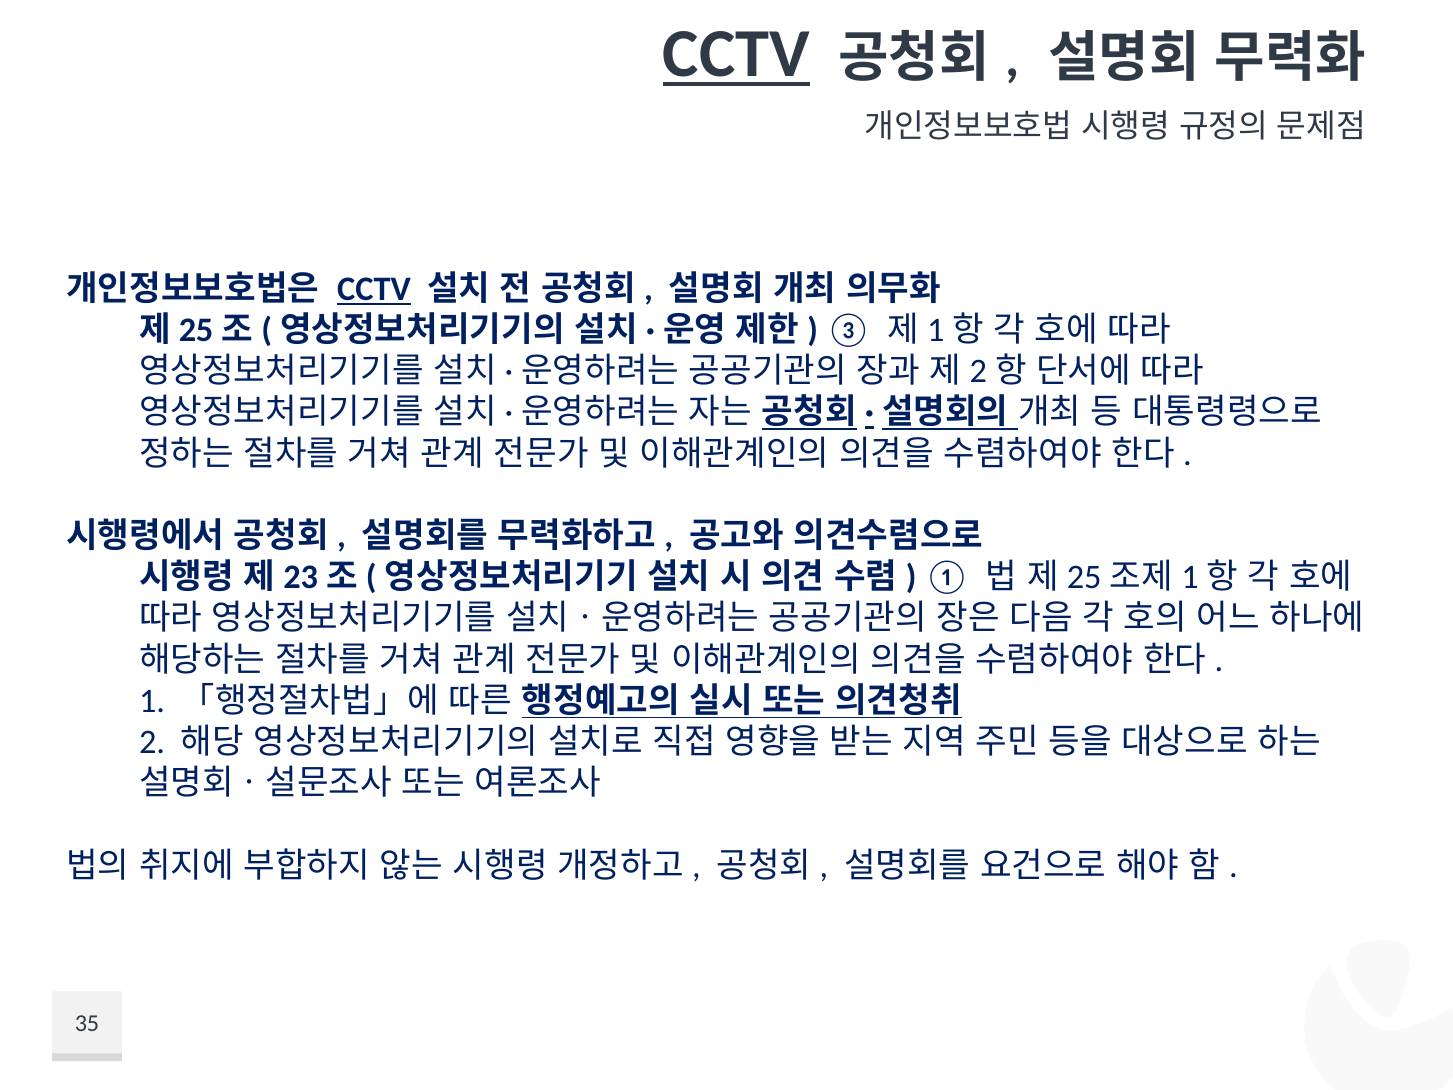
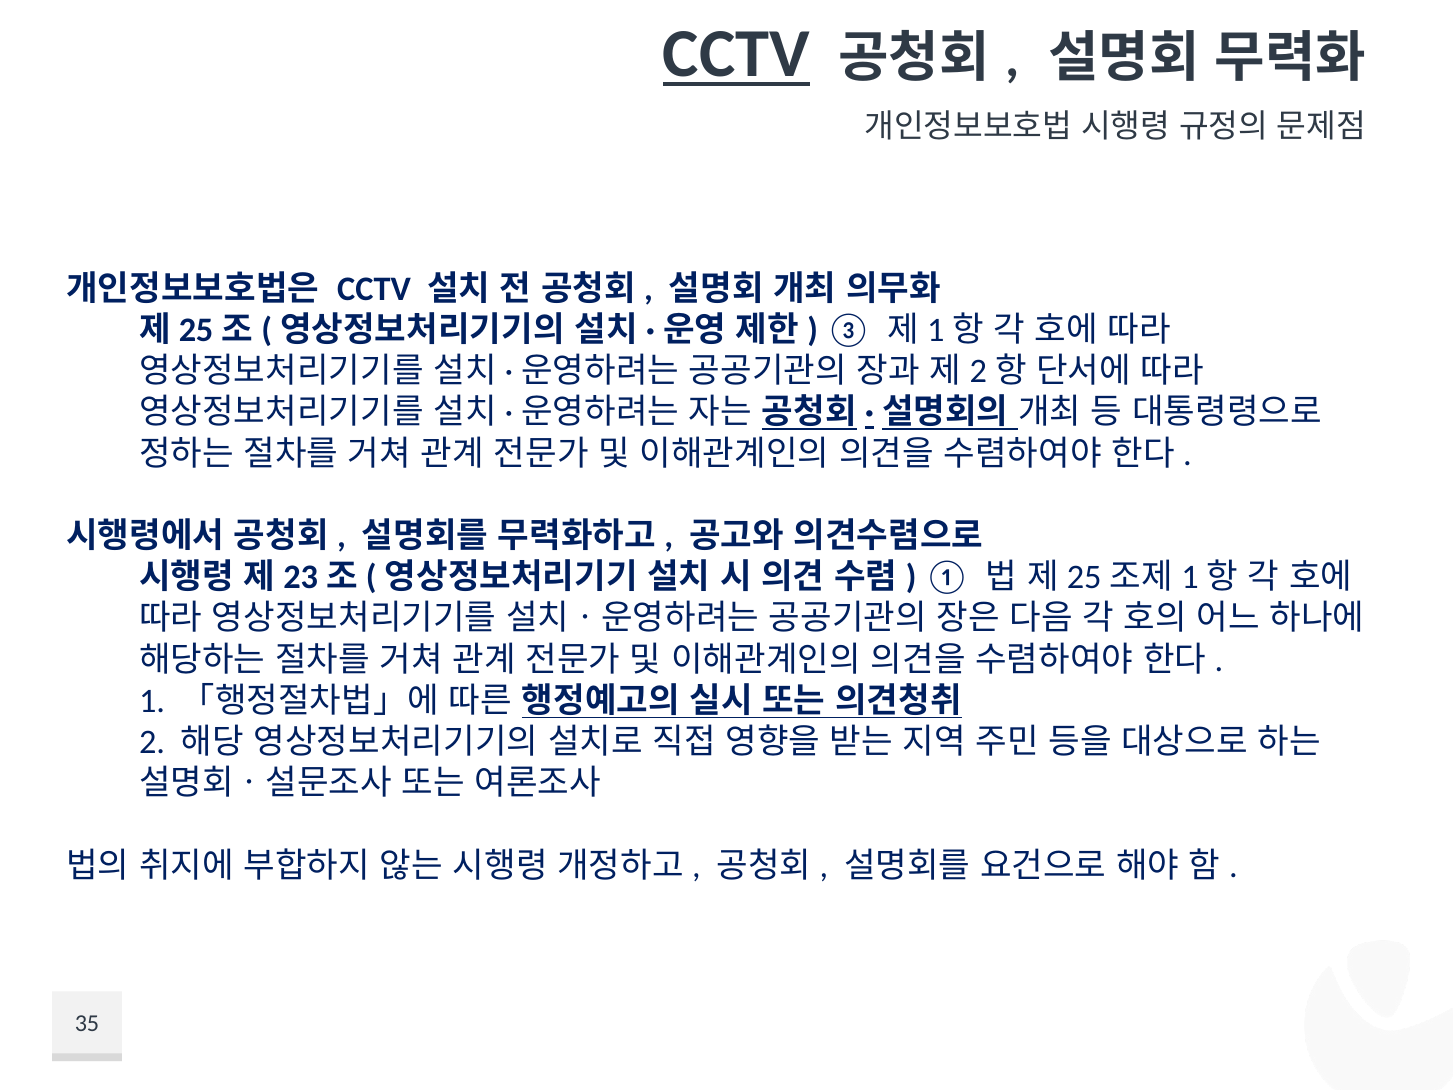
CCTV at (374, 289) underline: present -> none
